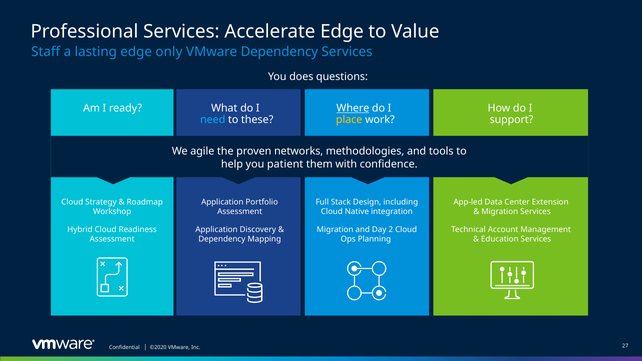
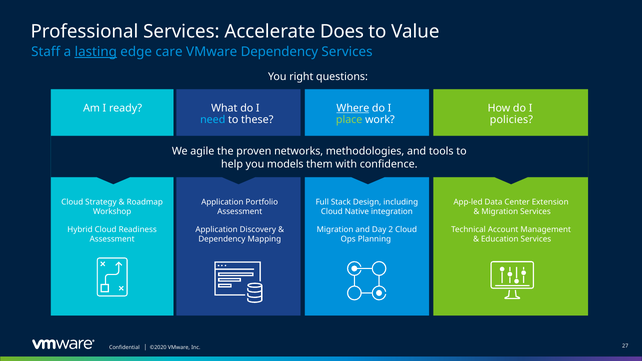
Accelerate Edge: Edge -> Does
lasting underline: none -> present
only: only -> care
does: does -> right
place colour: yellow -> light green
support: support -> policies
patient: patient -> models
